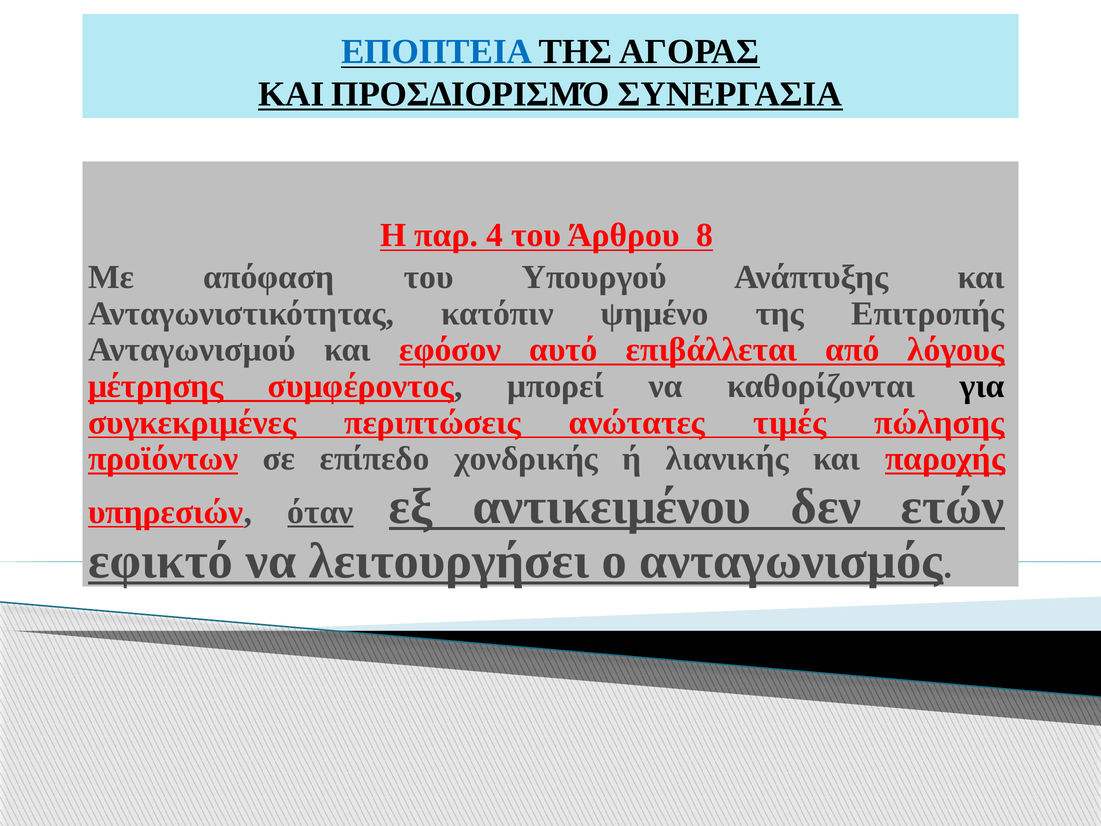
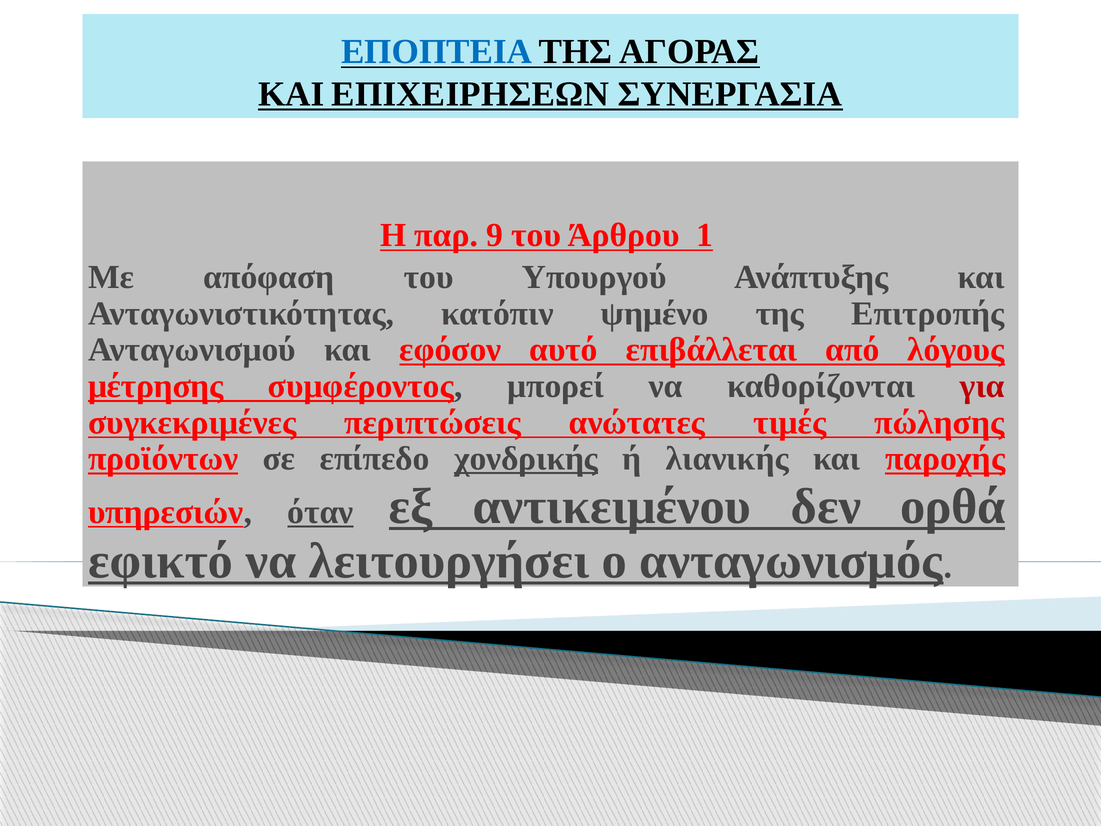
ΠΡΟΣΔΙΟΡΙΣΜΌ: ΠΡΟΣΔΙΟΡΙΣΜΌ -> ΕΠΙΧΕΙΡΗΣΕΩΝ
4: 4 -> 9
8: 8 -> 1
για colour: black -> red
χονδρικής underline: none -> present
ετών: ετών -> ορθά
